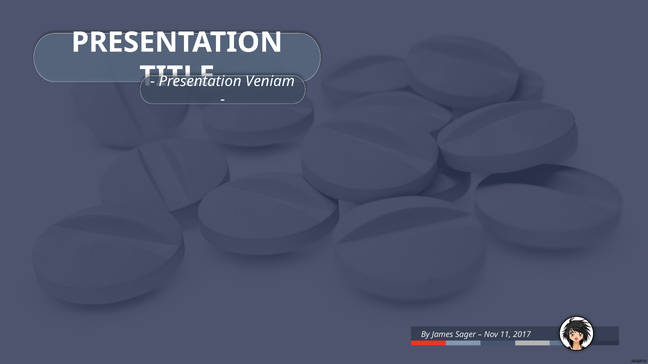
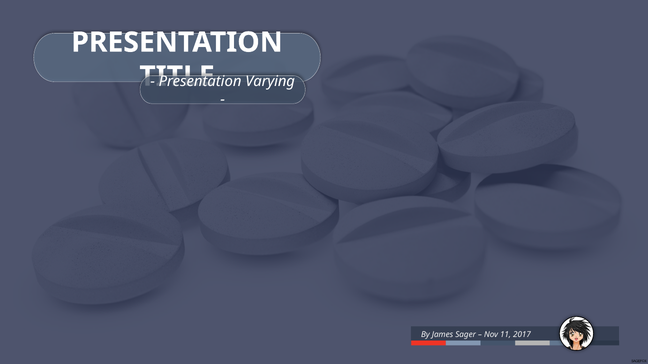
Veniam: Veniam -> Varying
